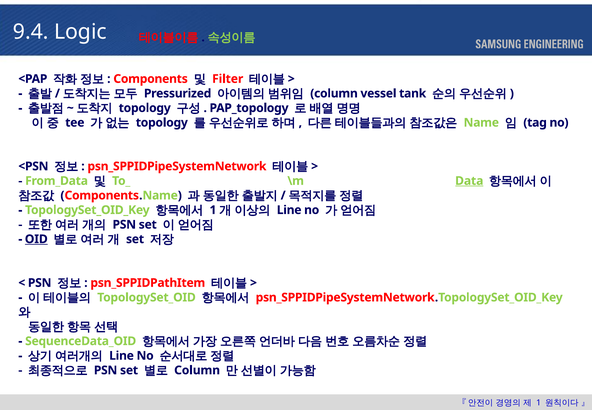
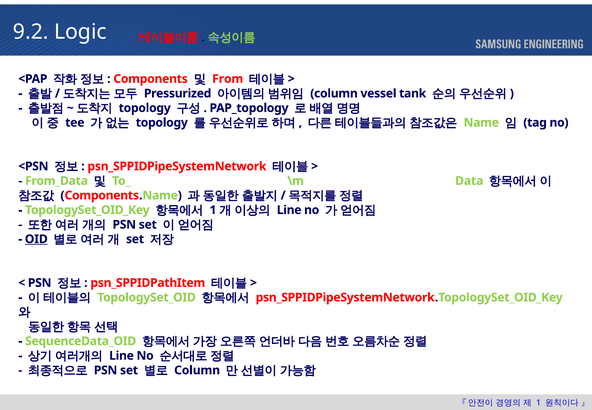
9.4: 9.4 -> 9.2
Filter: Filter -> From
Data underline: present -> none
